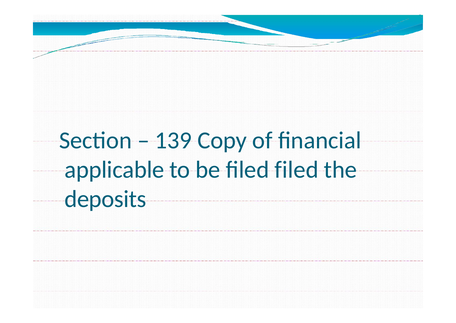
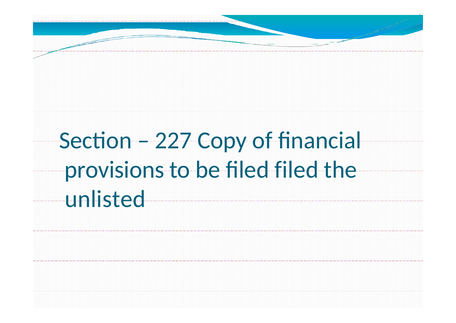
139: 139 -> 227
applicable: applicable -> provisions
deposits: deposits -> unlisted
